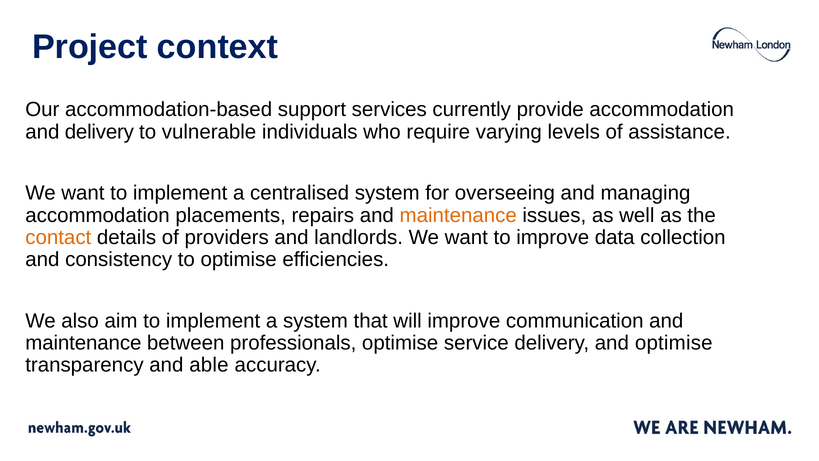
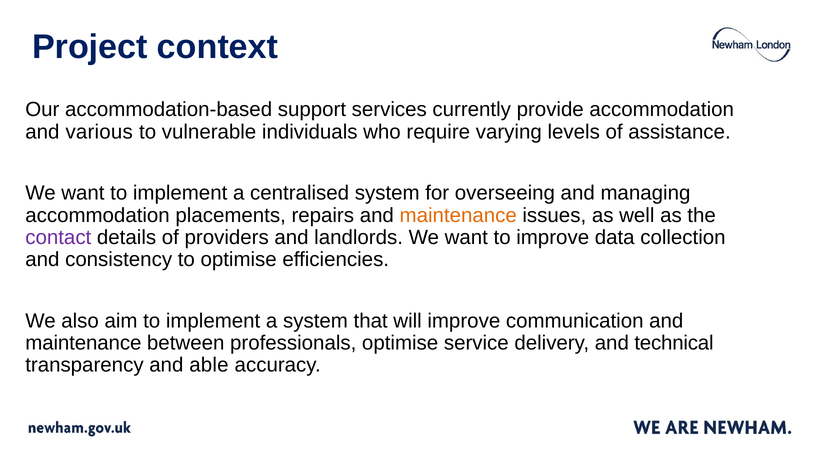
and delivery: delivery -> various
contact colour: orange -> purple
and optimise: optimise -> technical
